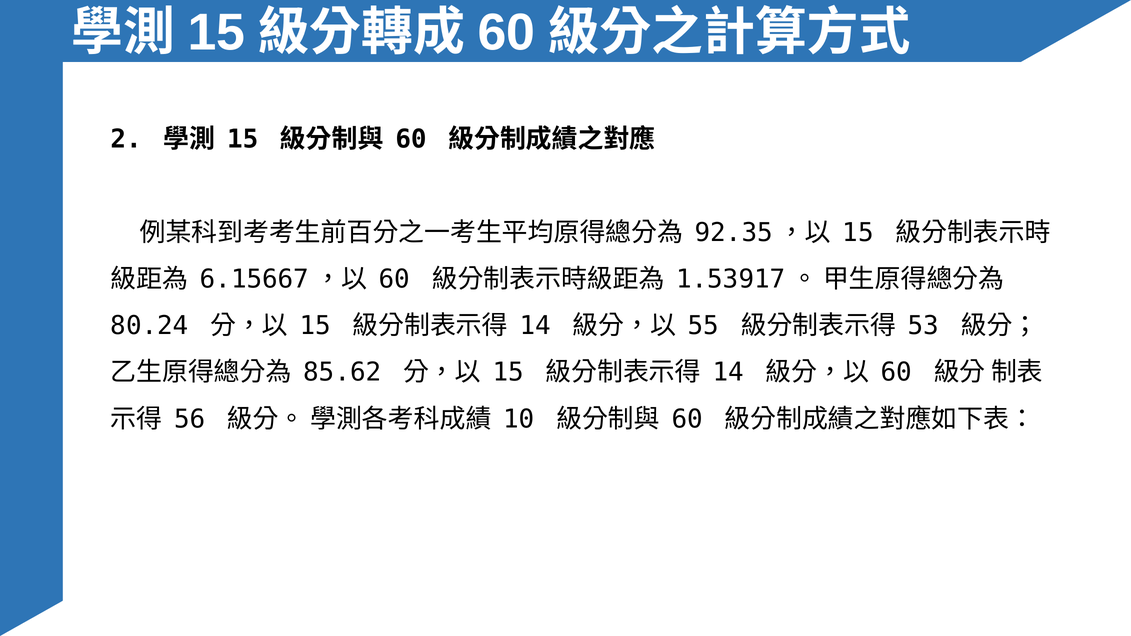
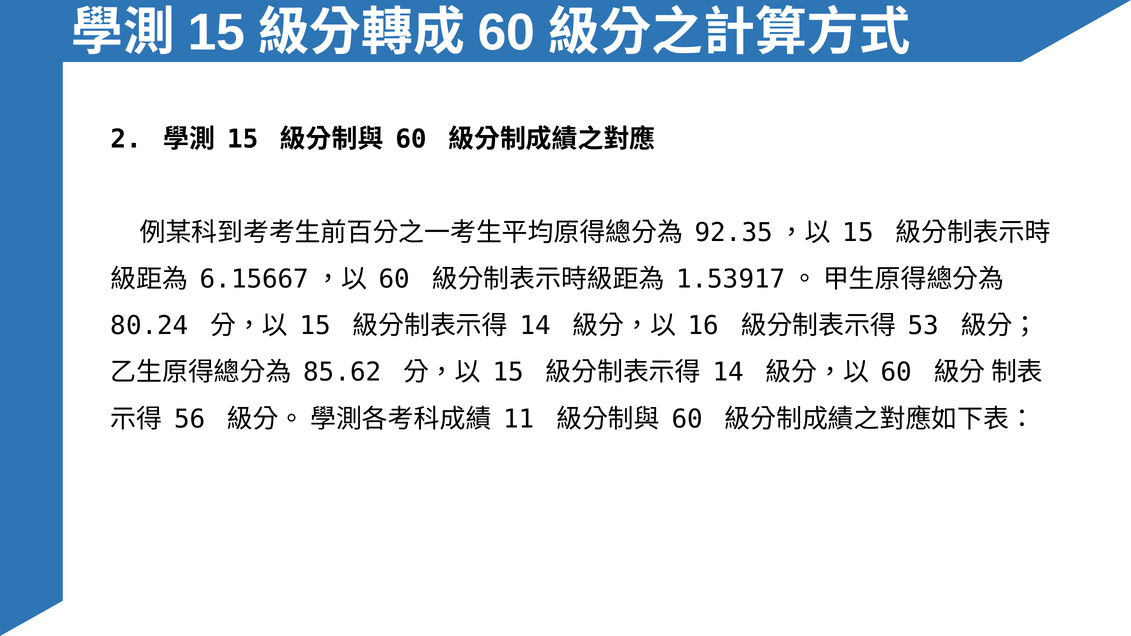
55: 55 -> 16
10: 10 -> 11
